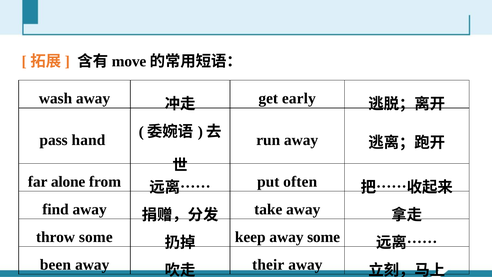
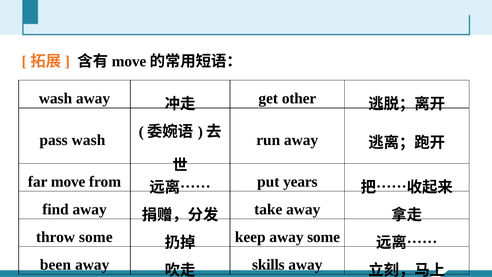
early: early -> other
pass hand: hand -> wash
far alone: alone -> move
often: often -> years
their: their -> skills
